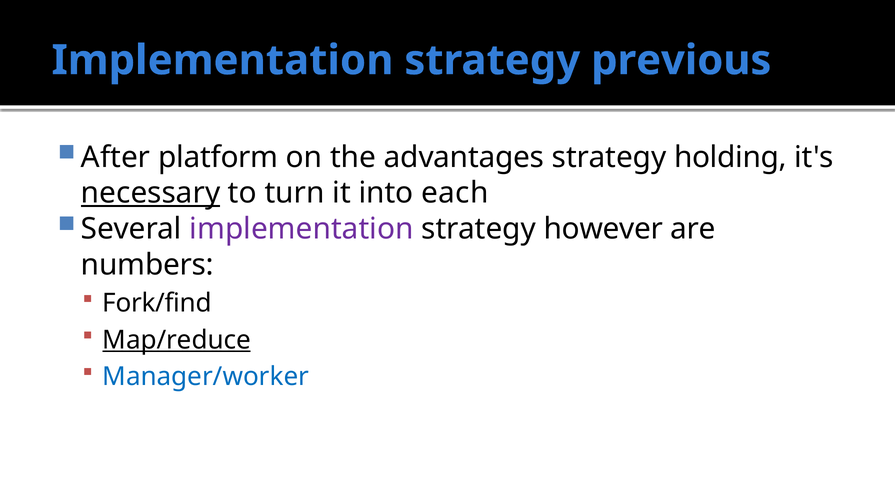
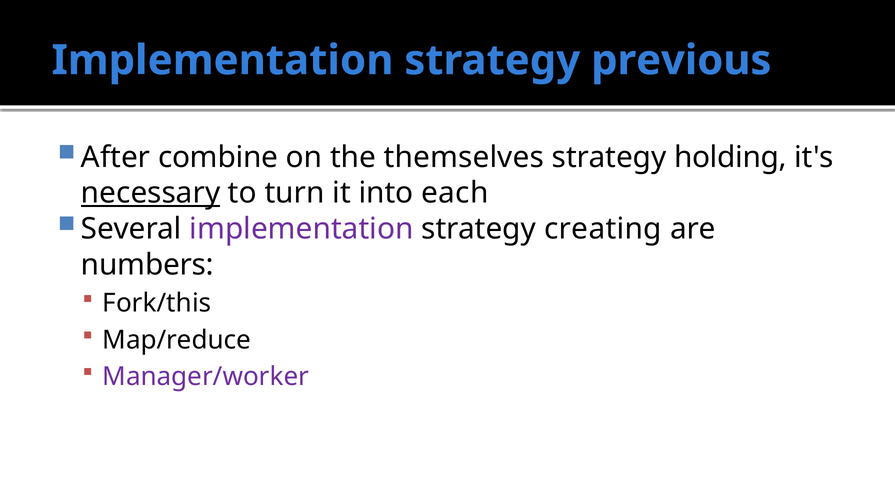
platform: platform -> combine
advantages: advantages -> themselves
however: however -> creating
Fork/find: Fork/find -> Fork/this
Map/reduce underline: present -> none
Manager/worker colour: blue -> purple
